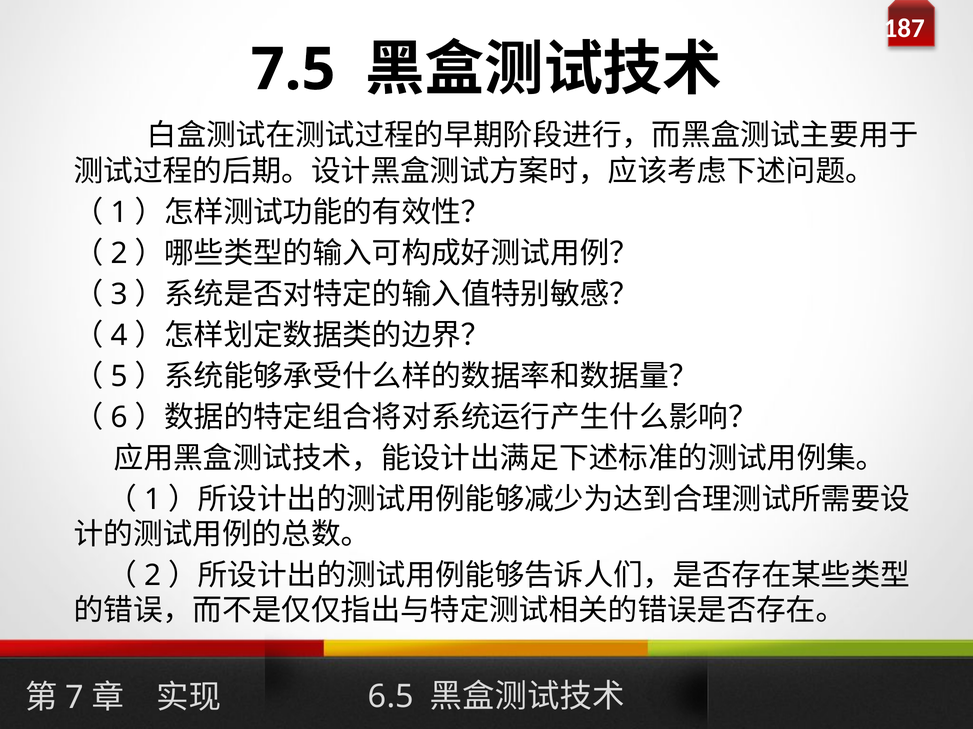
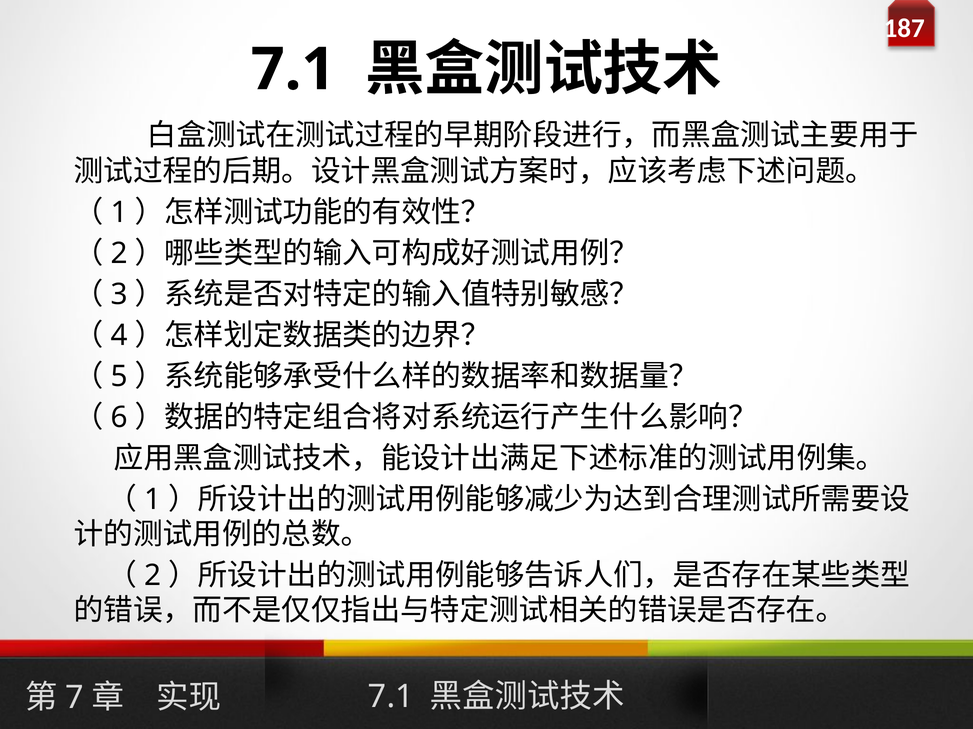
7.5 at (293, 70): 7.5 -> 7.1
6.5 at (391, 697): 6.5 -> 7.1
